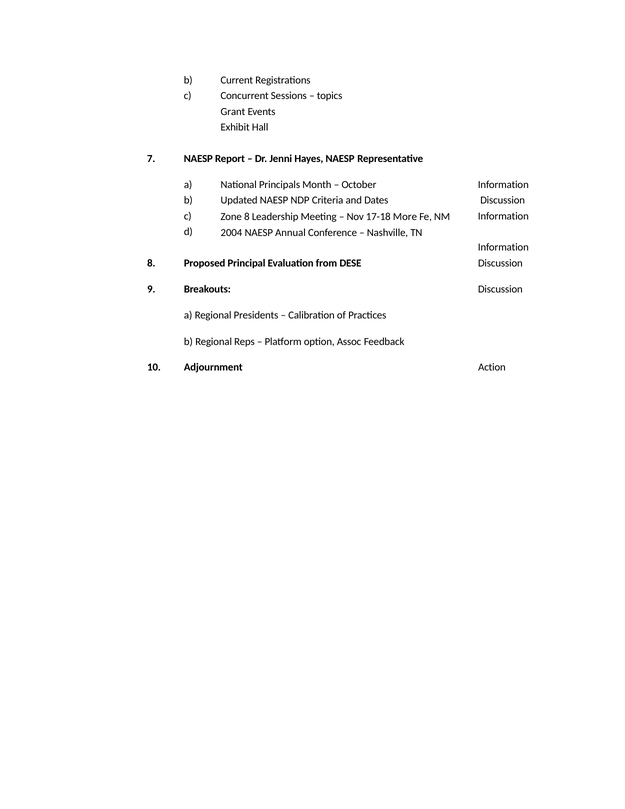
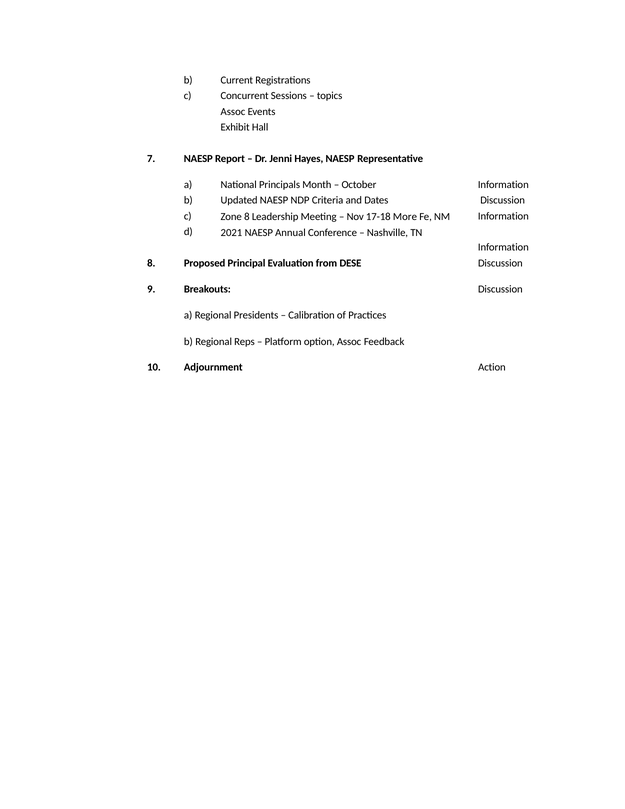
Grant at (233, 111): Grant -> Assoc
2004: 2004 -> 2021
